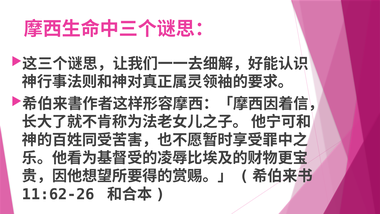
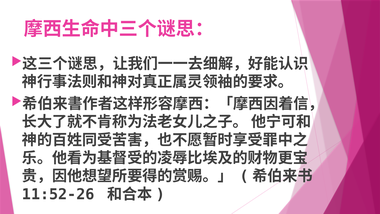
11:62-26: 11:62-26 -> 11:52-26
